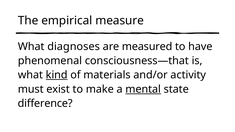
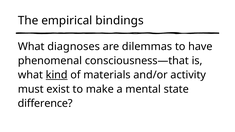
measure: measure -> bindings
measured: measured -> dilemmas
mental underline: present -> none
